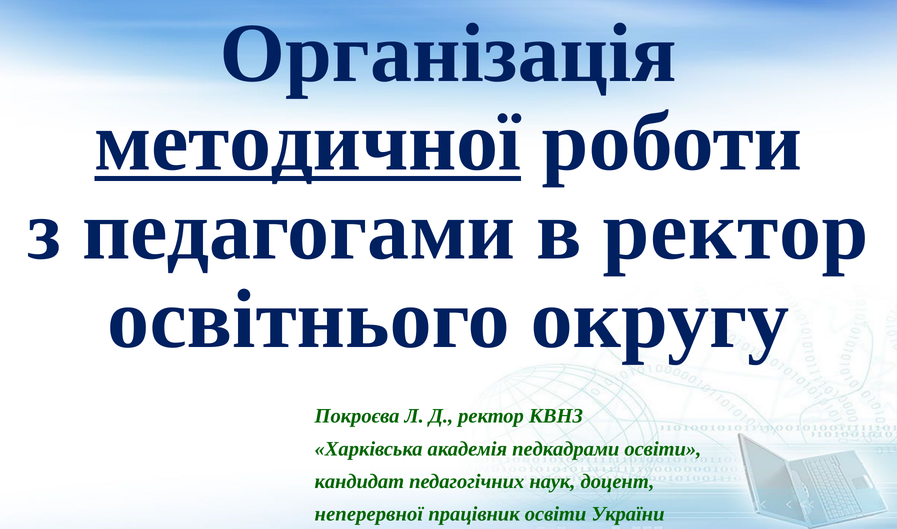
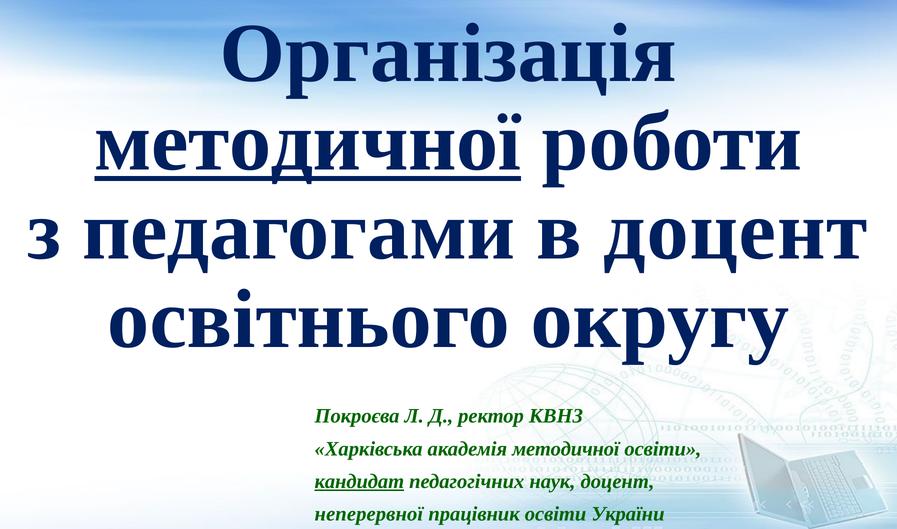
в ректор: ректор -> доцент
академія педкадрами: педкадрами -> методичної
кандидат underline: none -> present
